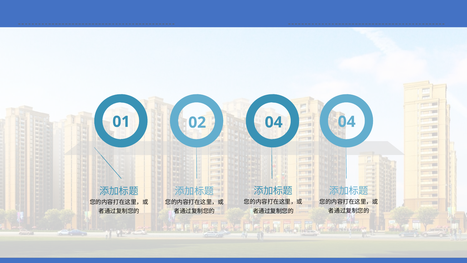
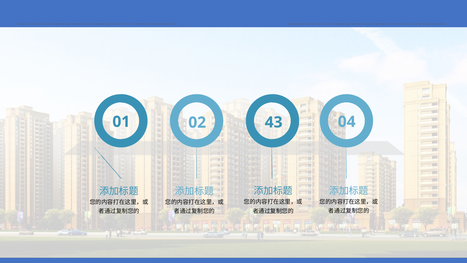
01 04: 04 -> 43
